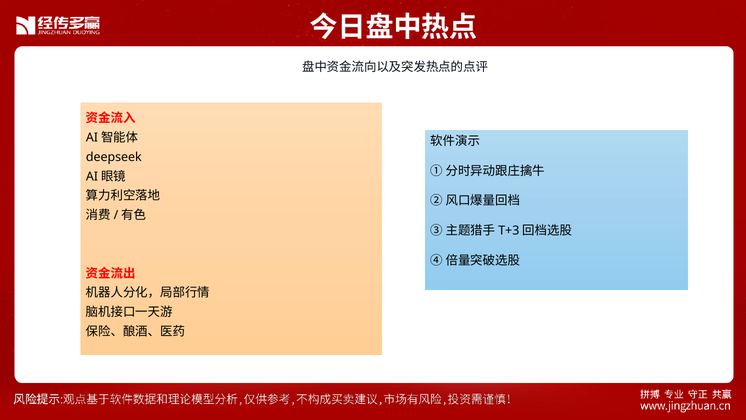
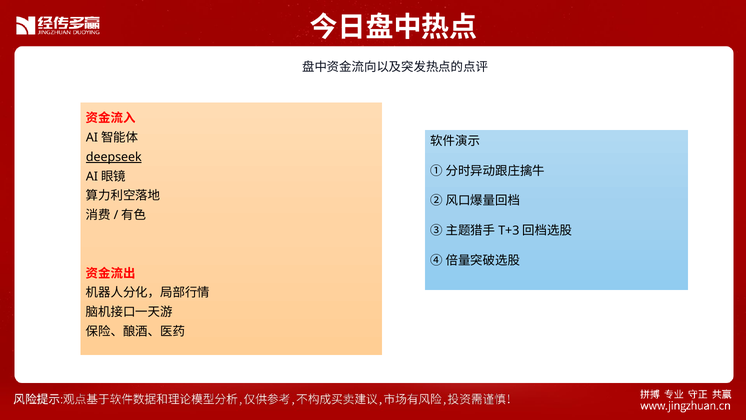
deepseek underline: none -> present
